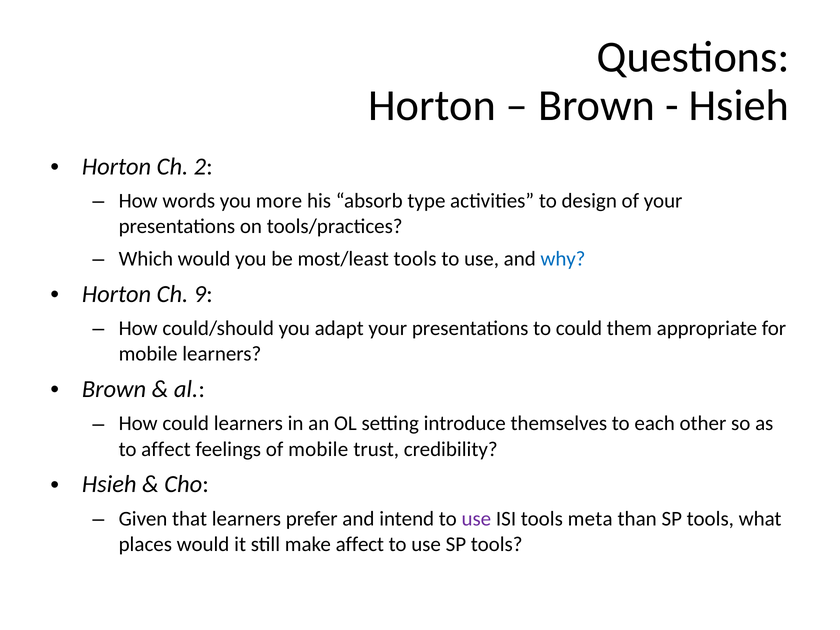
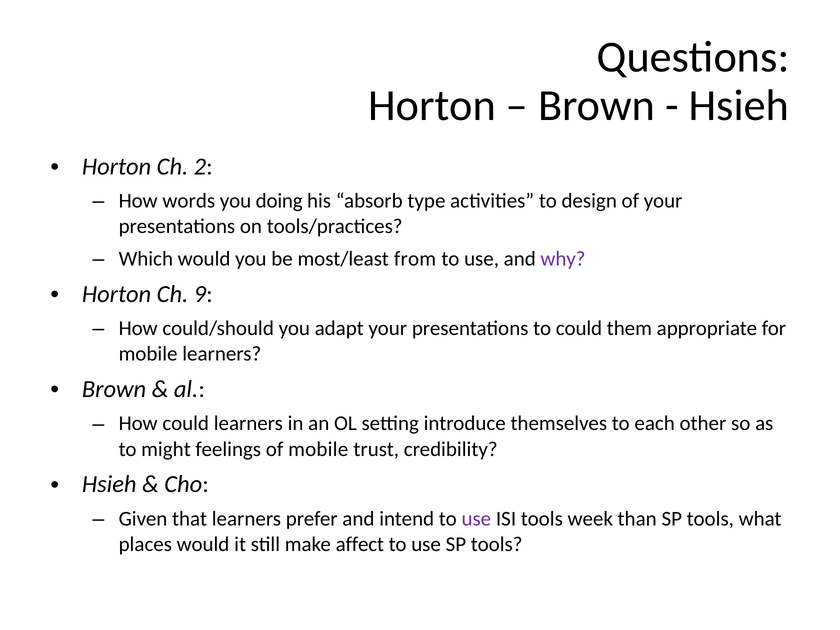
more: more -> doing
most/least tools: tools -> from
why colour: blue -> purple
to affect: affect -> might
meta: meta -> week
